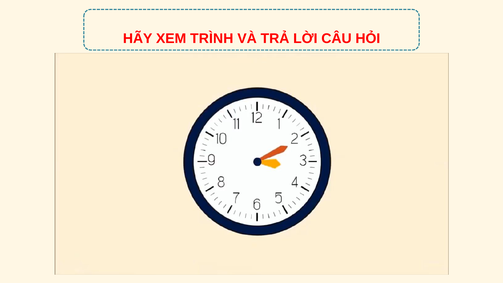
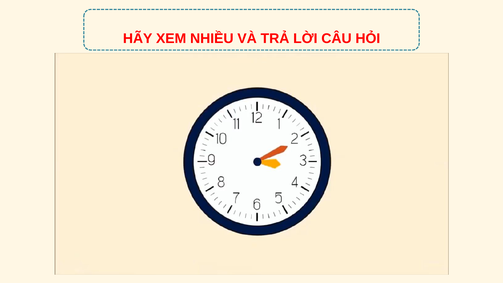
TRÌNH: TRÌNH -> NHIỀU
